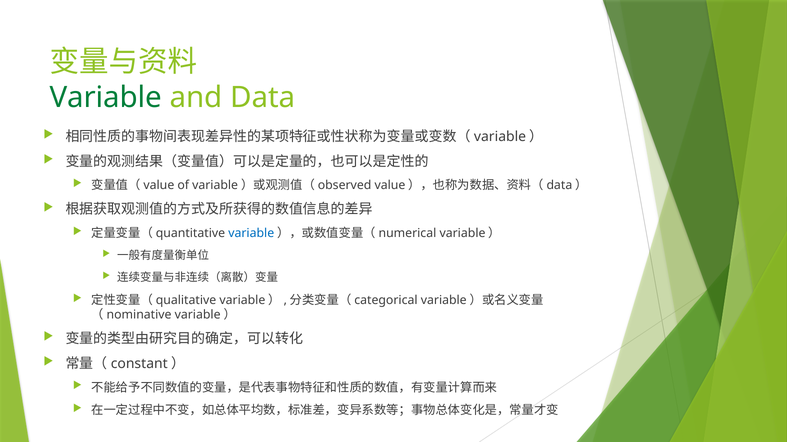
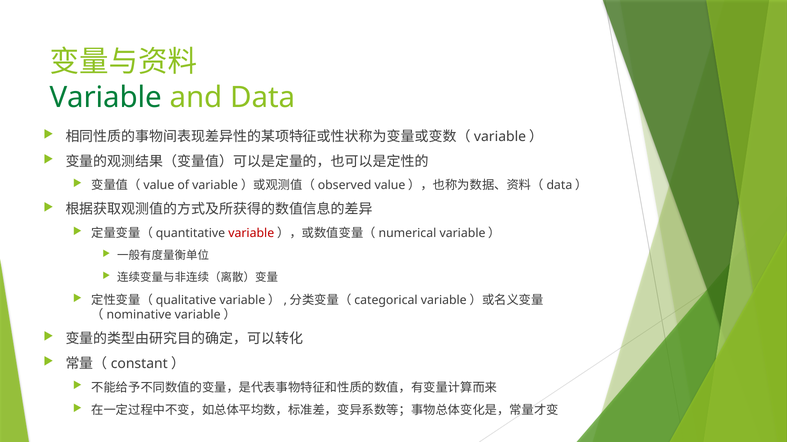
variable at (251, 234) colour: blue -> red
